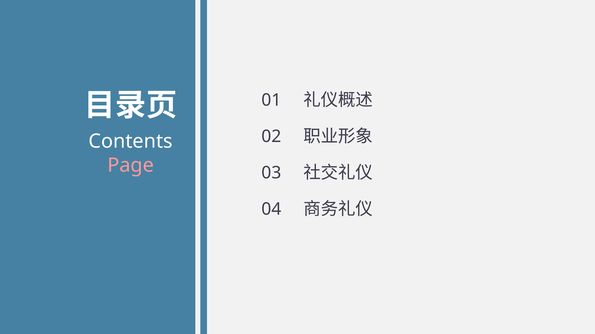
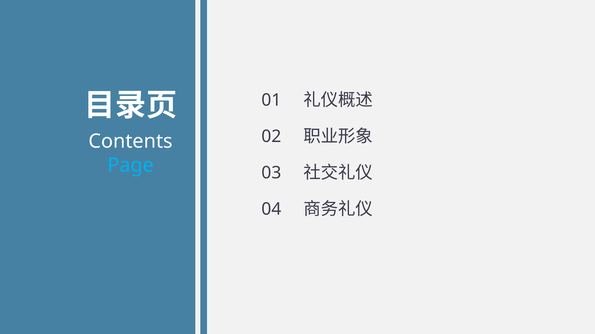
Page colour: pink -> light blue
